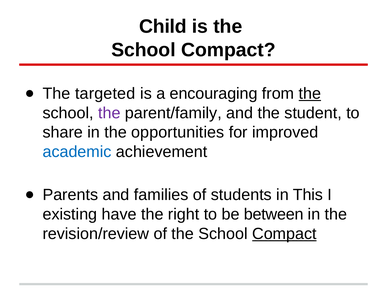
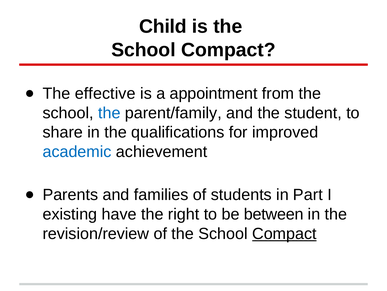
targeted: targeted -> effective
encouraging: encouraging -> appointment
the at (310, 93) underline: present -> none
the at (109, 113) colour: purple -> blue
opportunities: opportunities -> qualifications
This: This -> Part
